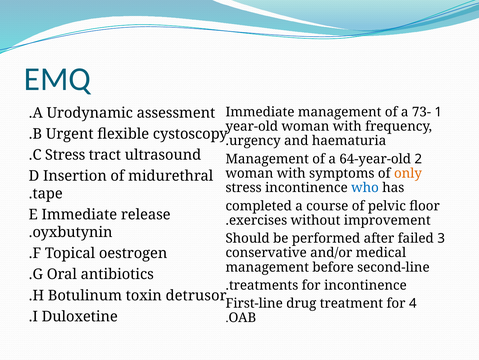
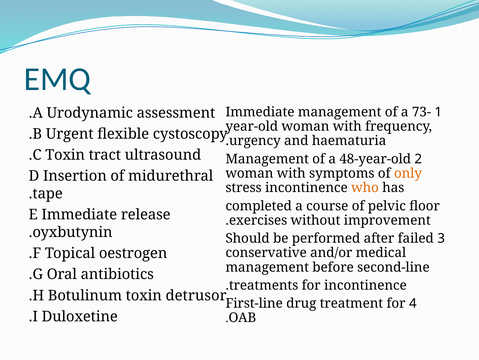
C Stress: Stress -> Toxin
64-year-old: 64-year-old -> 48-year-old
who colour: blue -> orange
